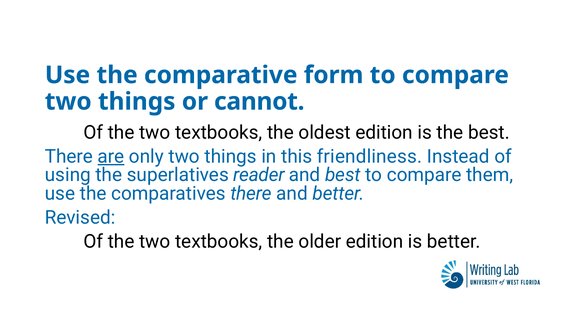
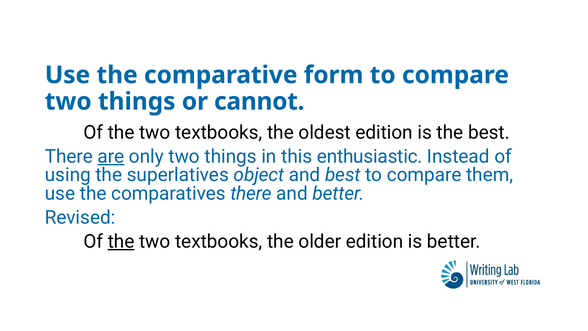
friendliness: friendliness -> enthusiastic
reader: reader -> object
the at (121, 241) underline: none -> present
